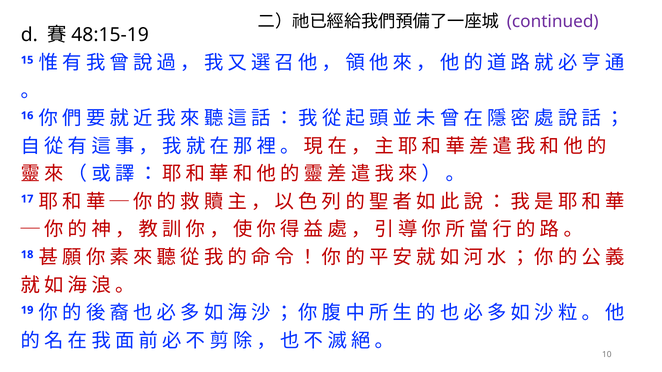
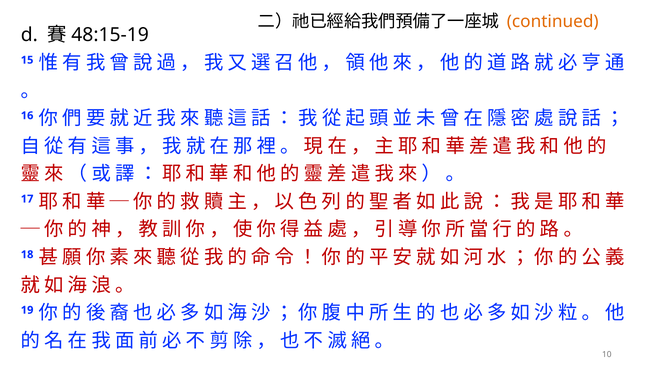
continued colour: purple -> orange
